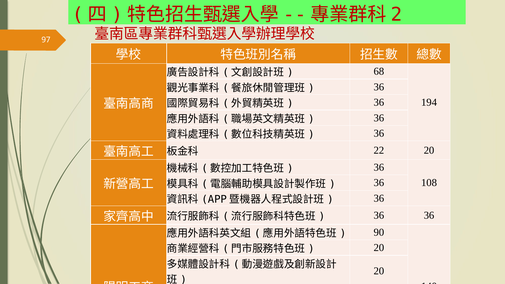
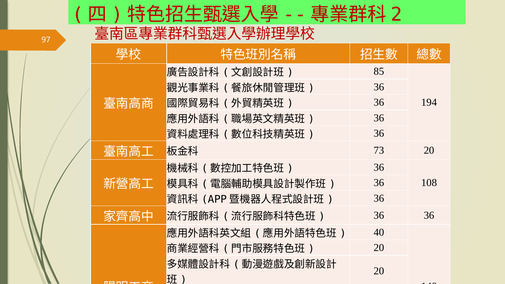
68: 68 -> 85
22: 22 -> 73
90 at (379, 232): 90 -> 40
